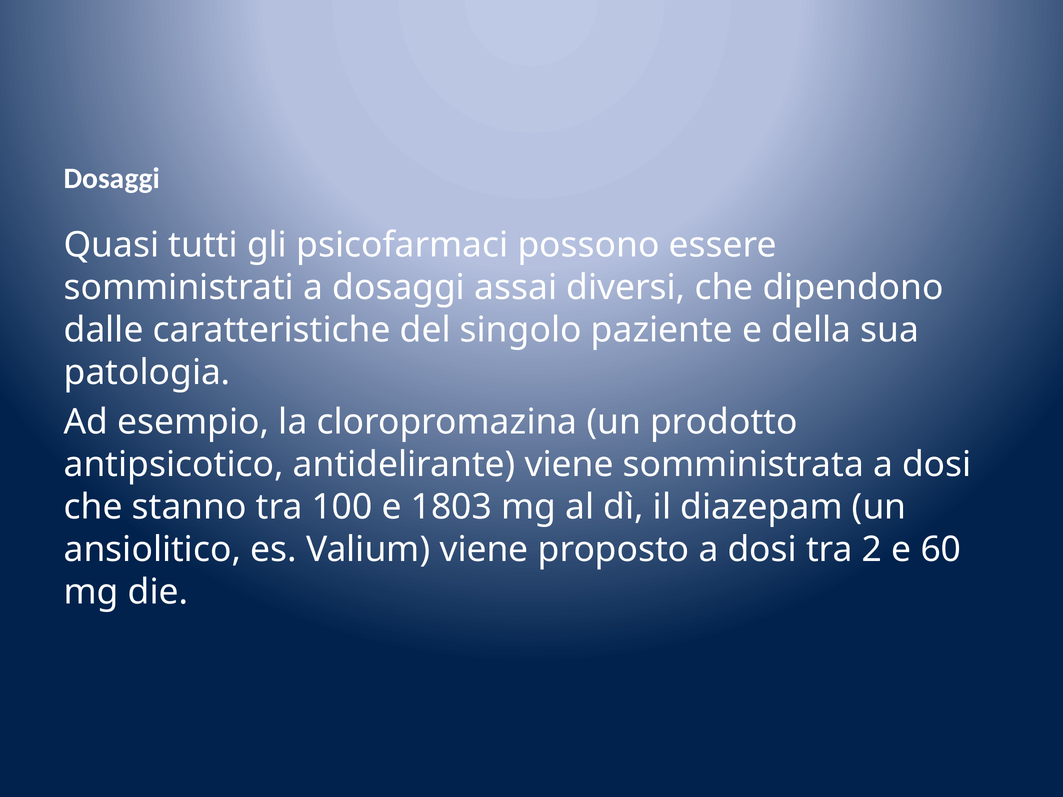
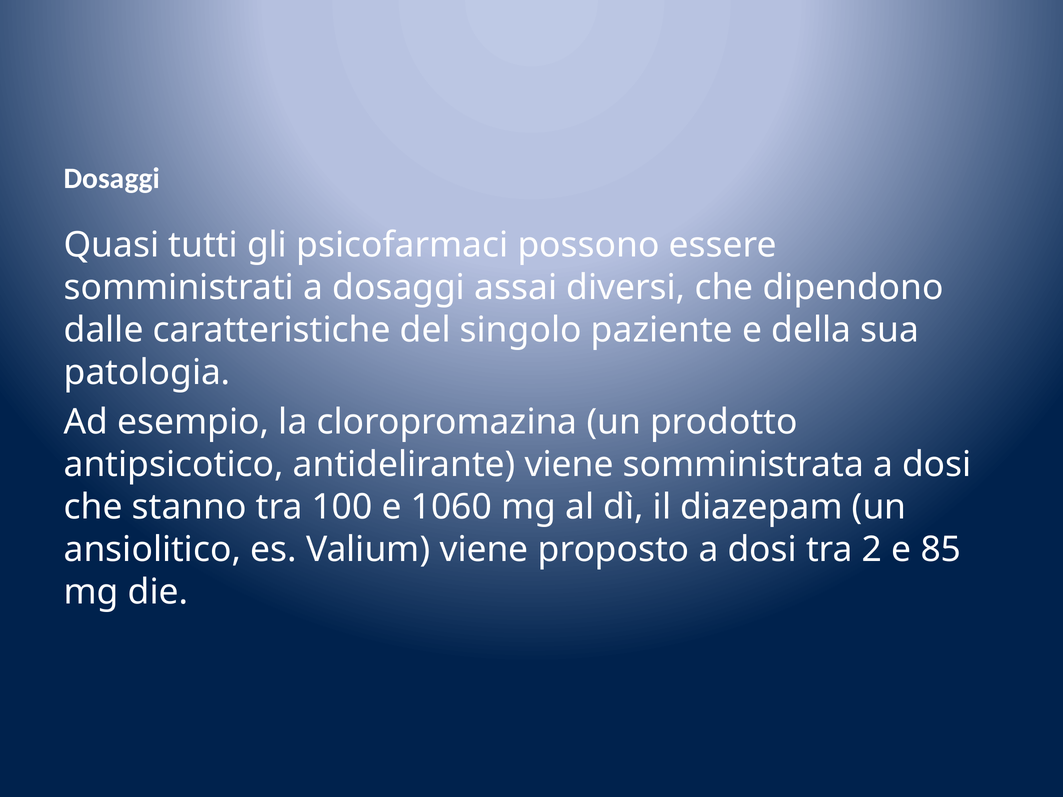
1803: 1803 -> 1060
60: 60 -> 85
